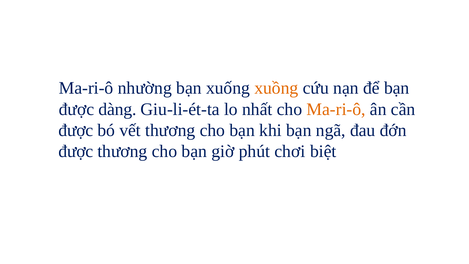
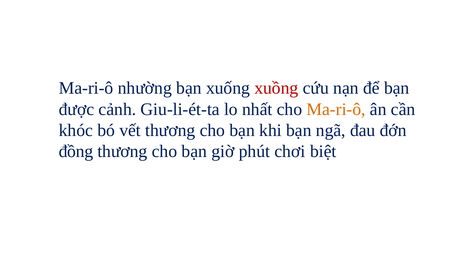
xuồng colour: orange -> red
dàng: dàng -> cảnh
được at (76, 130): được -> khóc
được at (76, 151): được -> đồng
